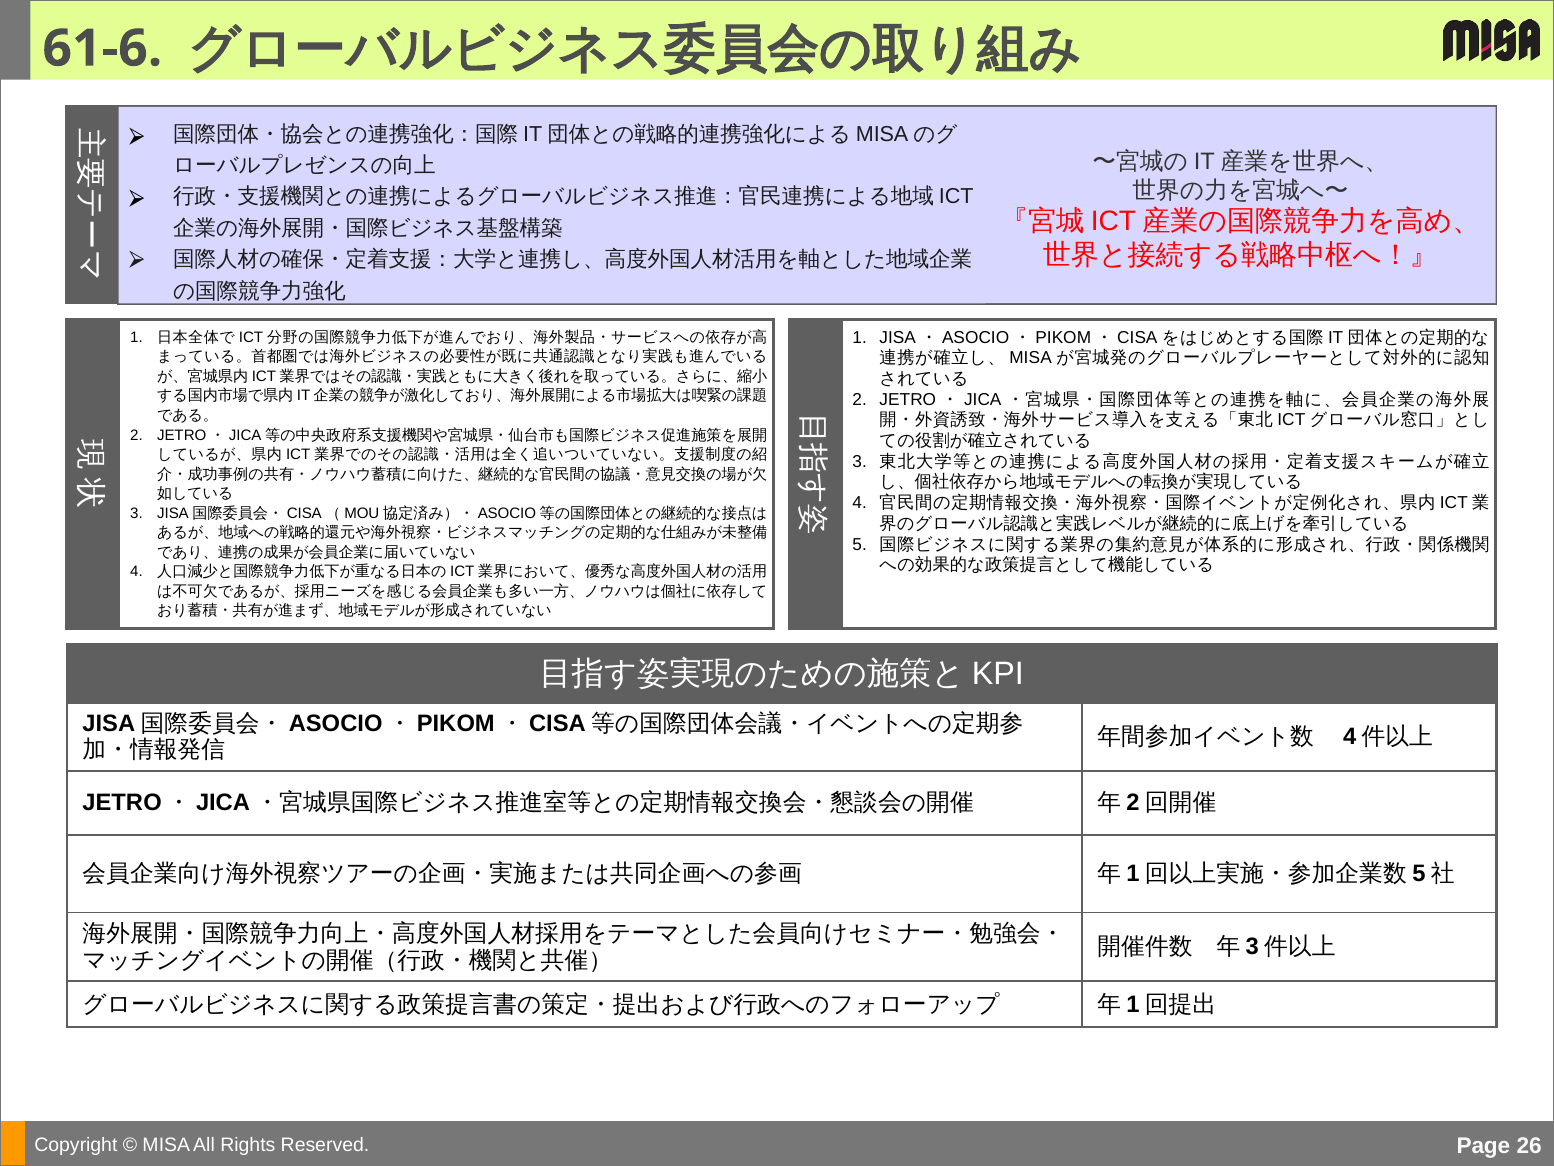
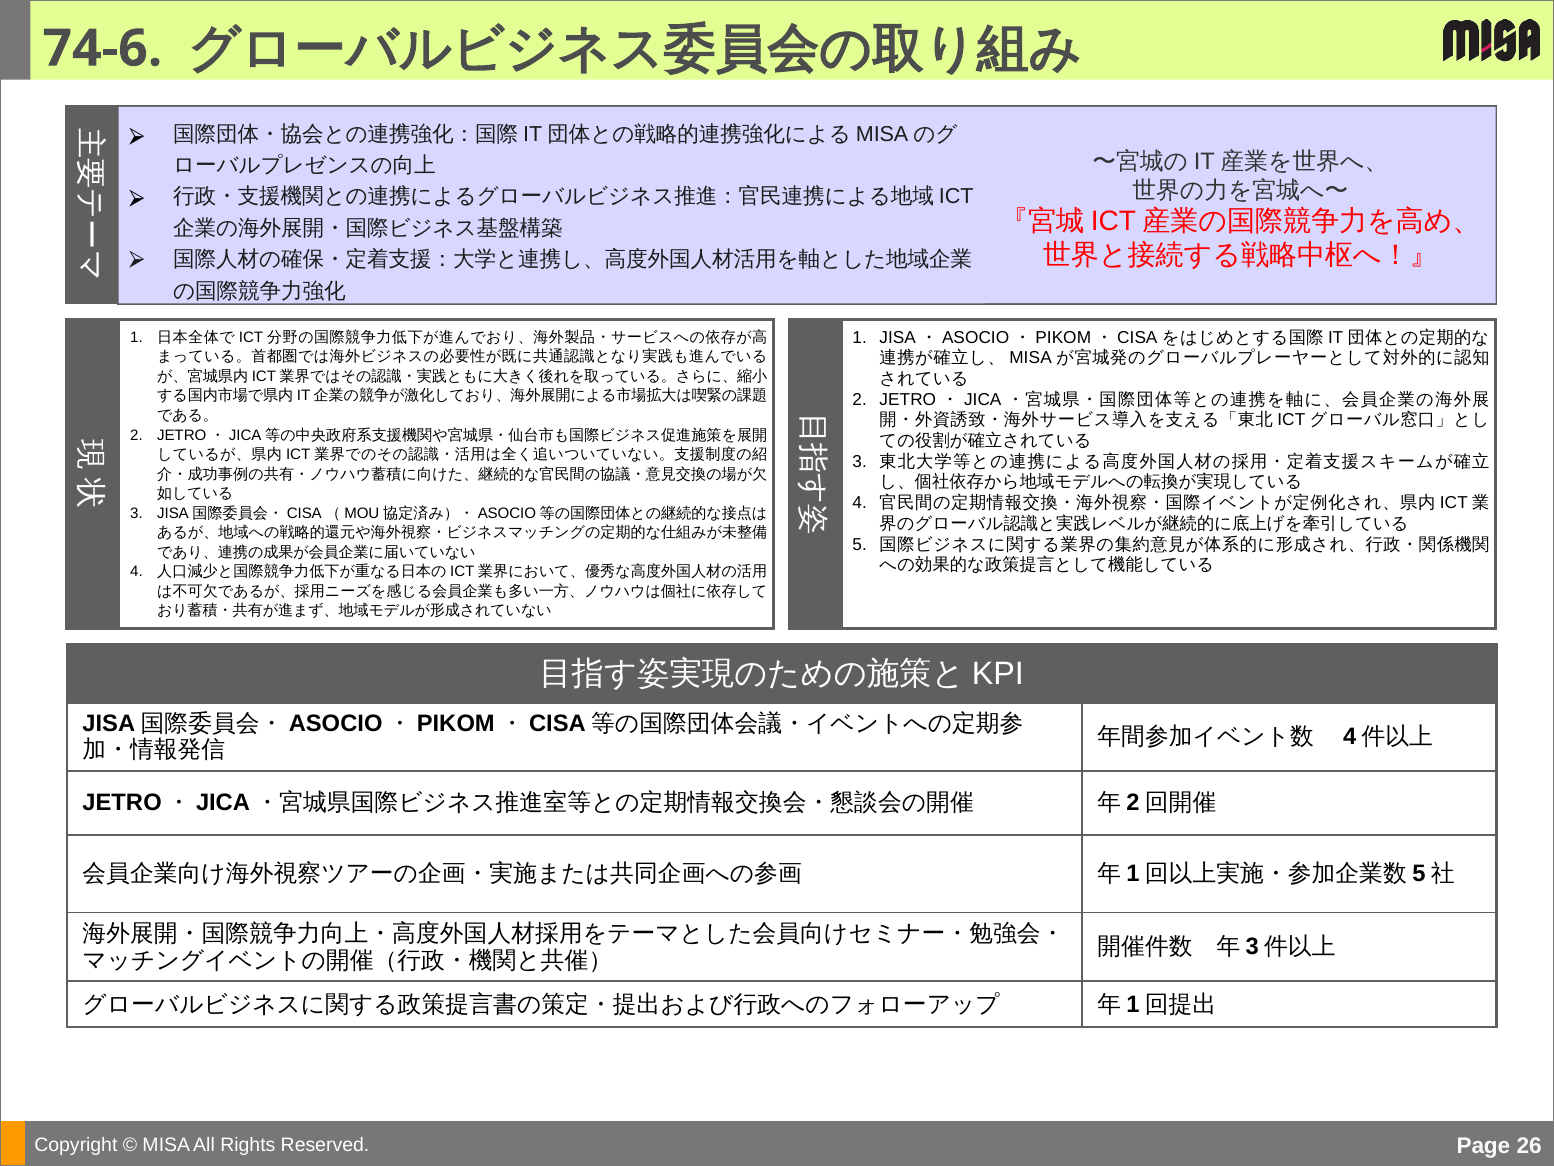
61-6: 61-6 -> 74-6
